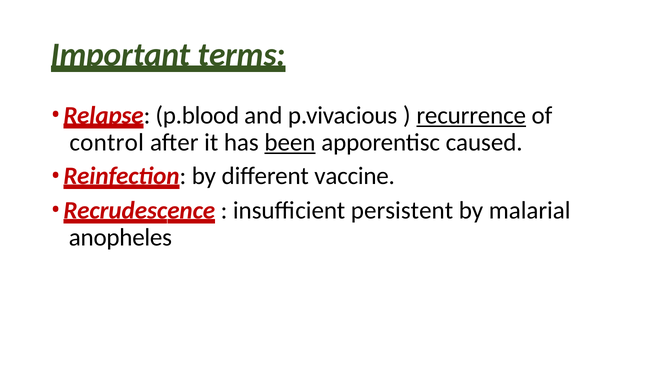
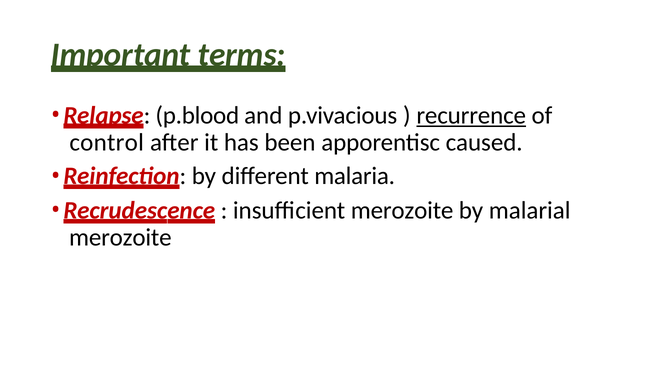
been underline: present -> none
vaccine: vaccine -> malaria
insufficient persistent: persistent -> merozoite
anopheles at (120, 237): anopheles -> merozoite
